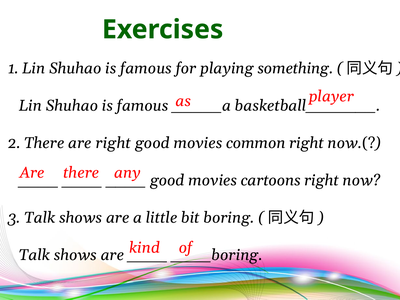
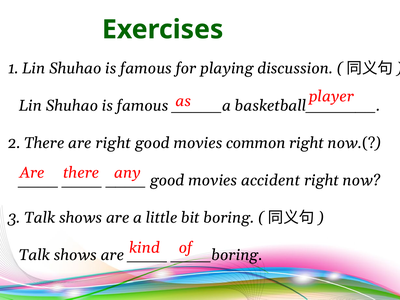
something: something -> discussion
cartoons: cartoons -> accident
